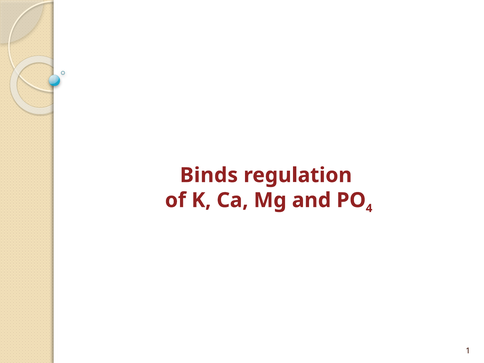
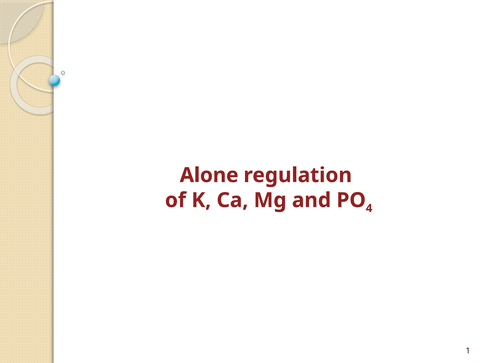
Binds: Binds -> Alone
